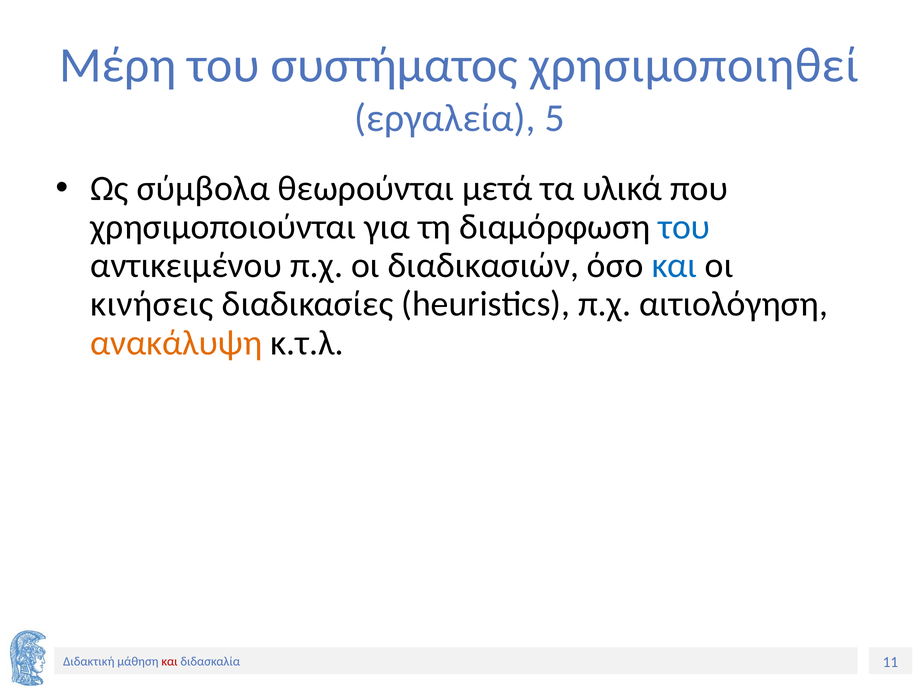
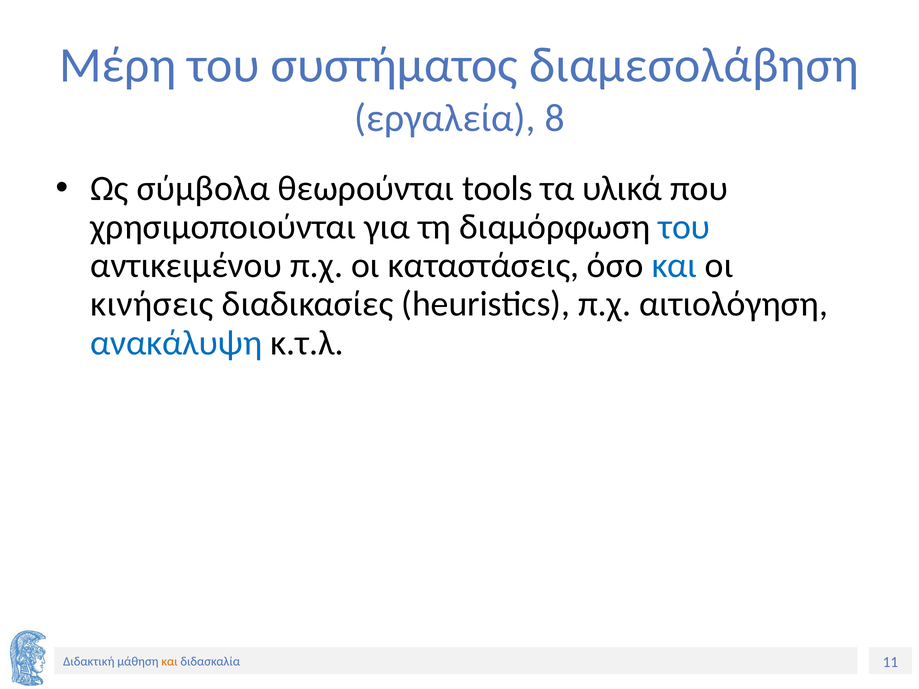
χρησιμοποιηθεί: χρησιμοποιηθεί -> διαμεσολάβηση
5: 5 -> 8
μετά: μετά -> tools
διαδικασιών: διαδικασιών -> καταστάσεις
ανακάλυψη colour: orange -> blue
και at (170, 662) colour: red -> orange
